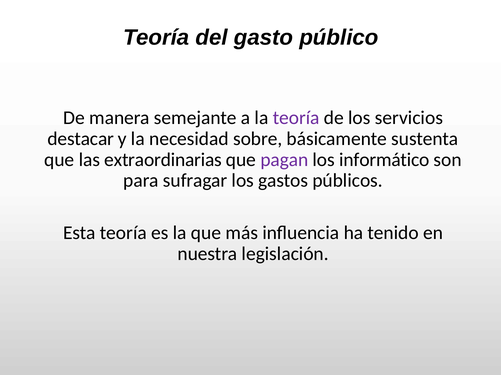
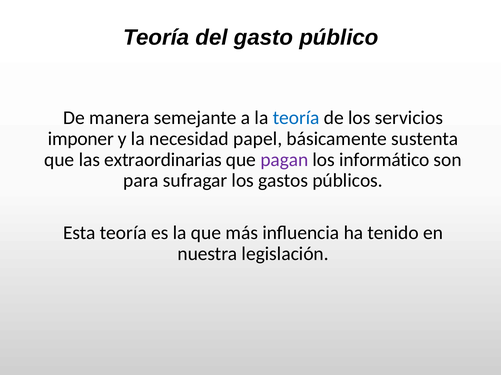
teoría at (296, 118) colour: purple -> blue
destacar: destacar -> imponer
sobre: sobre -> papel
